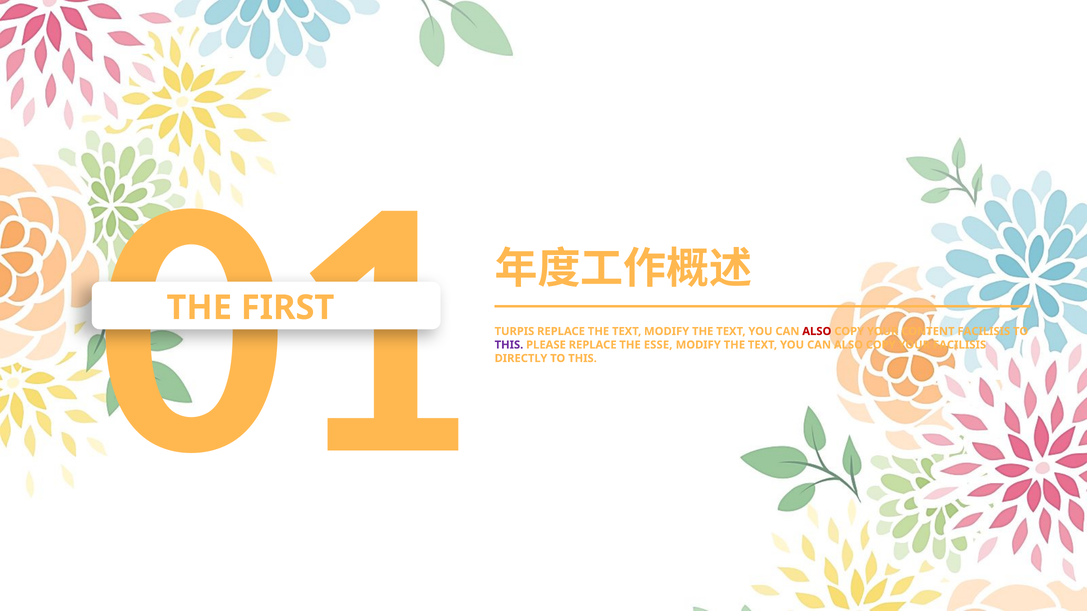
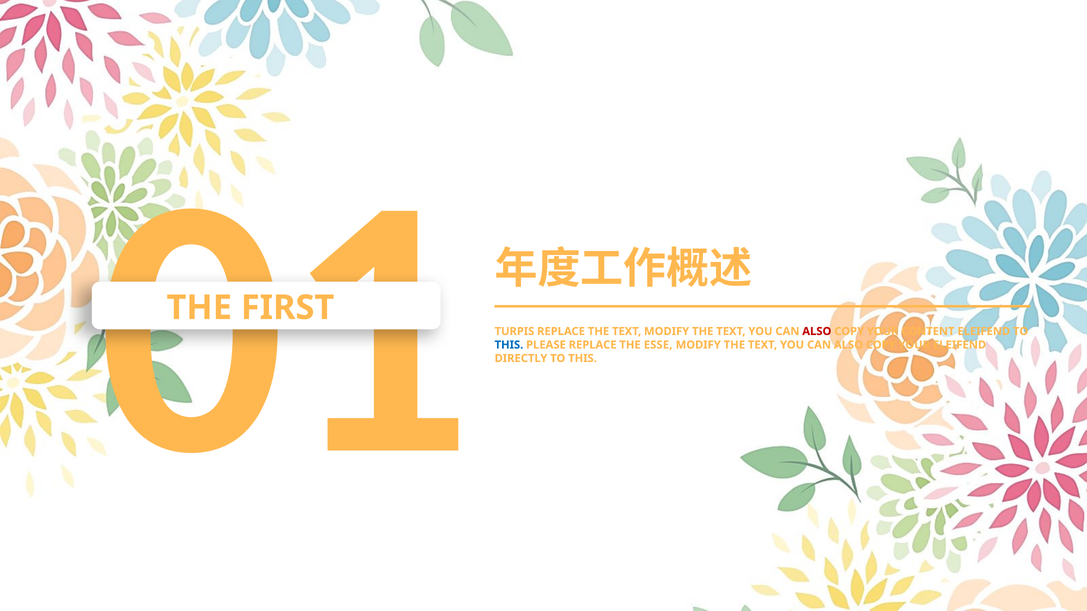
CONTENT FACILISIS: FACILISIS -> ELEIFEND
THIS at (509, 345) colour: purple -> blue
YOUR FACILISIS: FACILISIS -> ELEIFEND
